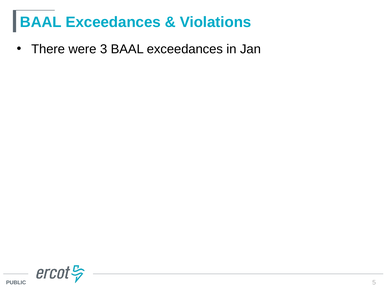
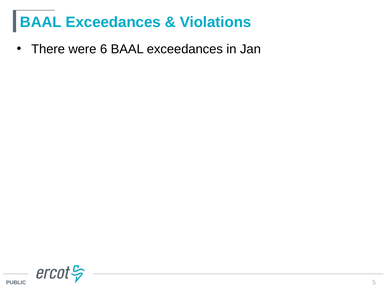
3: 3 -> 6
